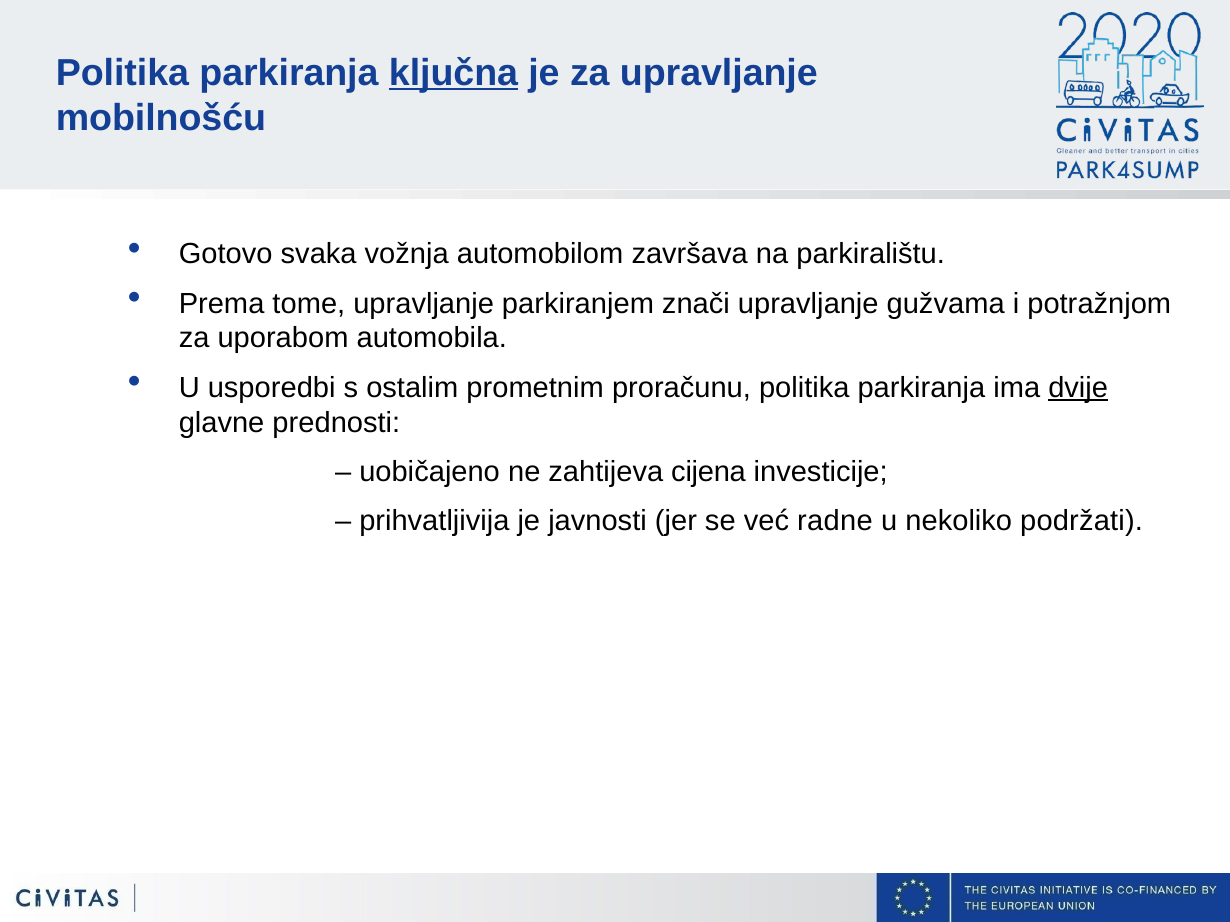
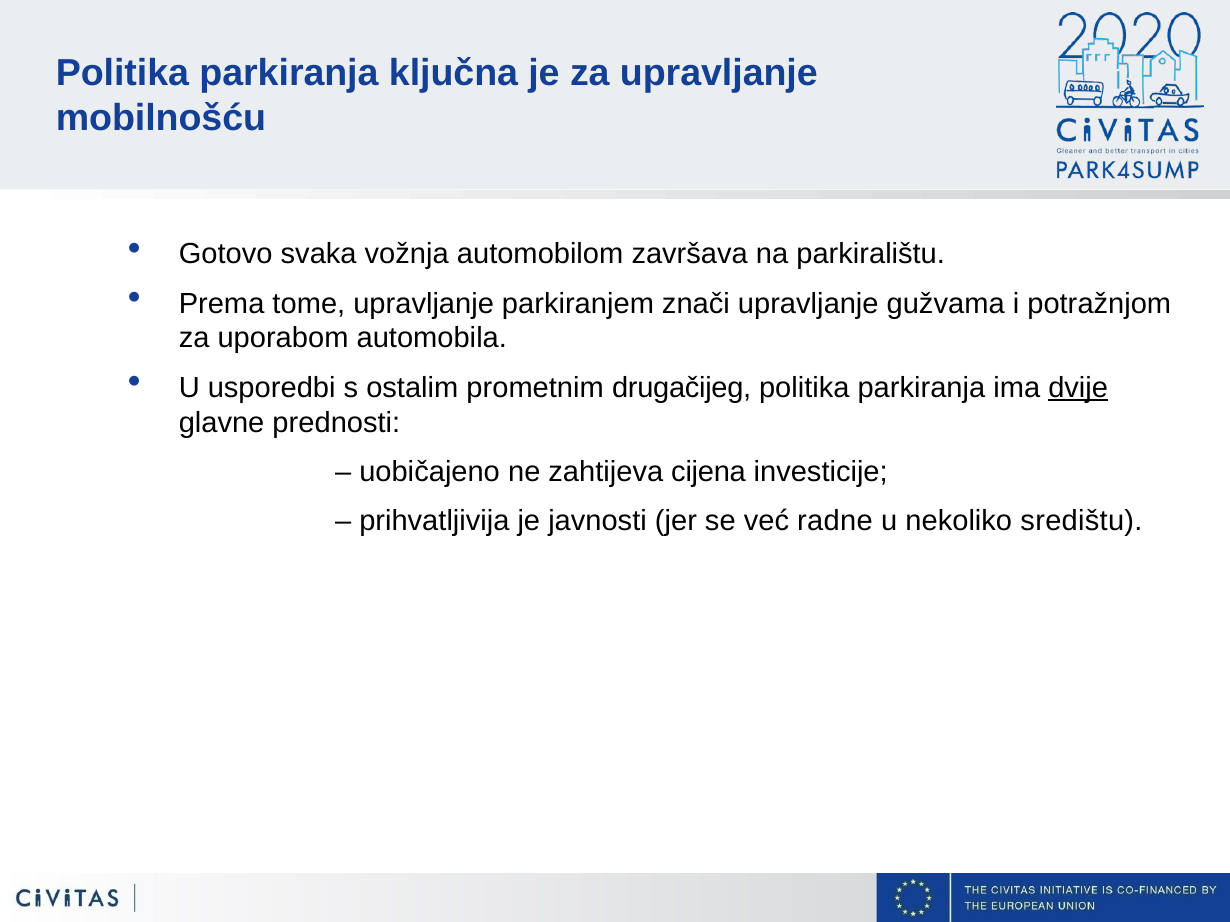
ključna underline: present -> none
proračunu: proračunu -> drugačijeg
podržati: podržati -> središtu
